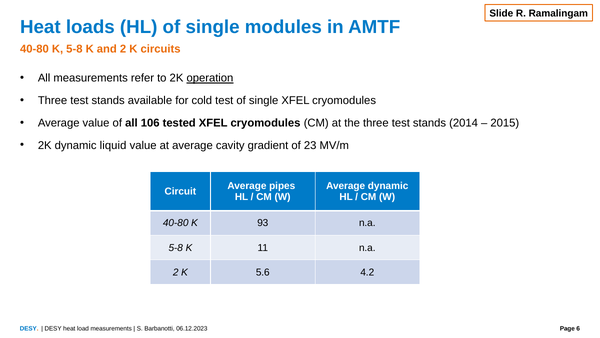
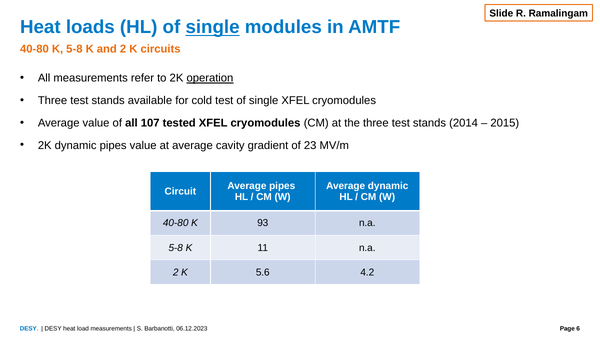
single at (213, 27) underline: none -> present
106: 106 -> 107
dynamic liquid: liquid -> pipes
